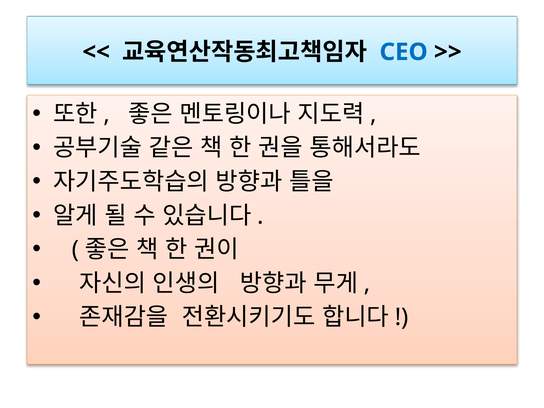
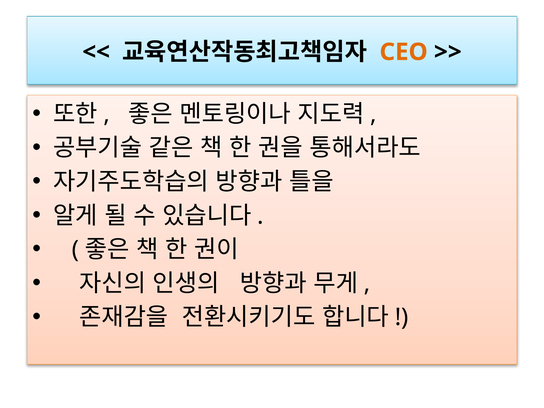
CEO colour: blue -> orange
